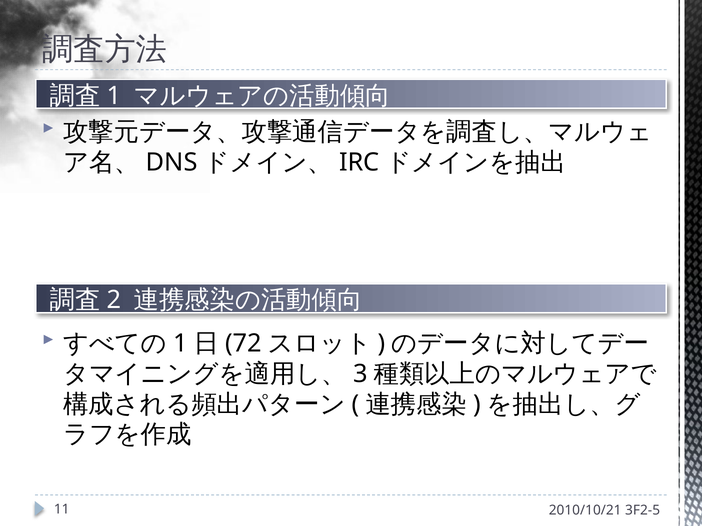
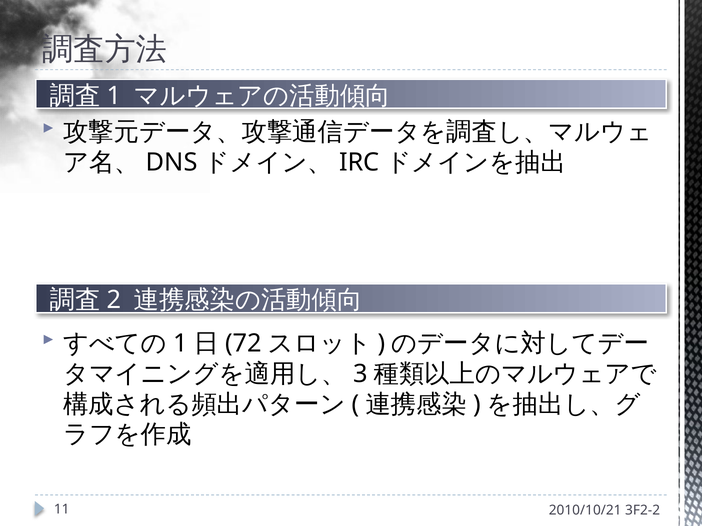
3F2-5: 3F2-5 -> 3F2-2
